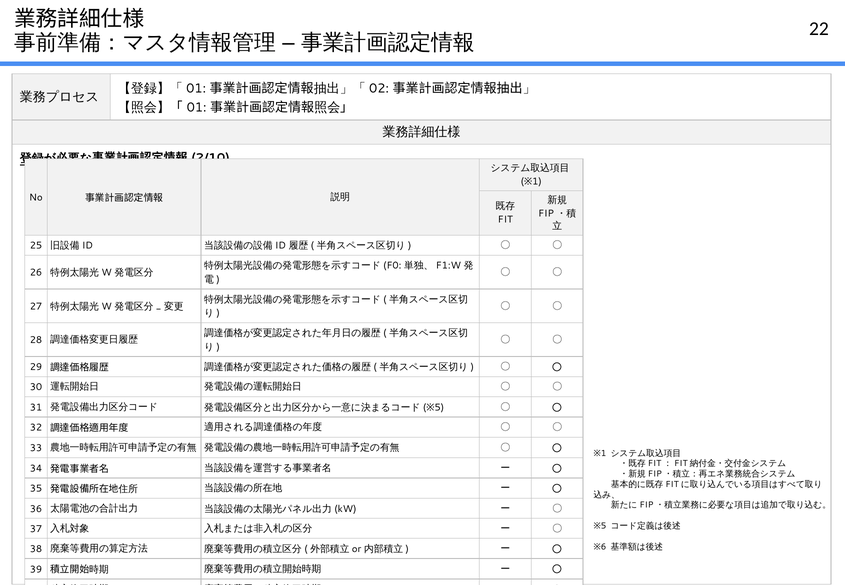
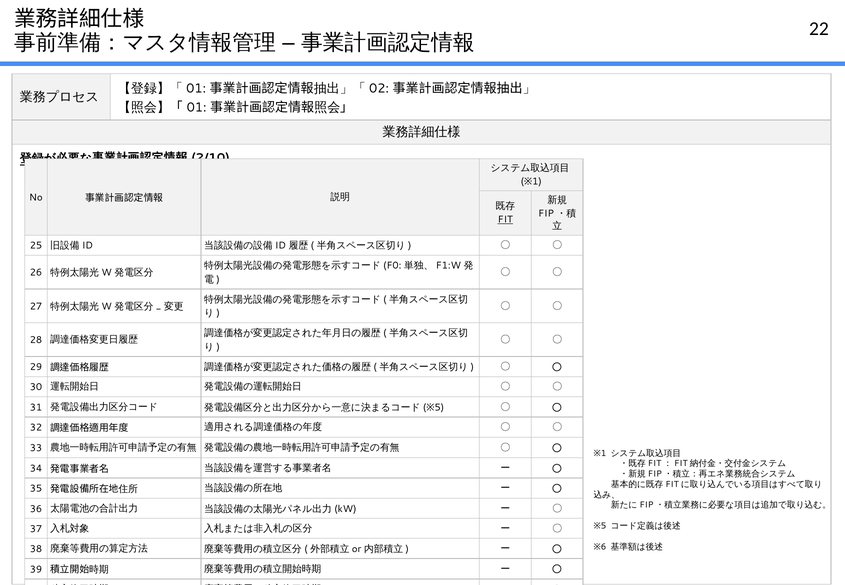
FIT underline: none -> present
